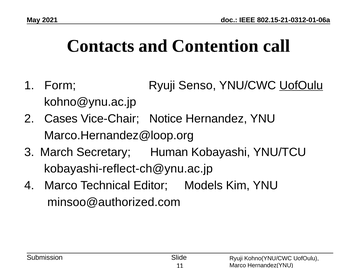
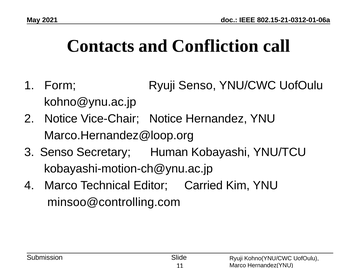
Contention: Contention -> Confliction
UofOulu at (301, 85) underline: present -> none
Cases at (61, 119): Cases -> Notice
3 March: March -> Senso
kobayashi-reflect-ch@ynu.ac.jp: kobayashi-reflect-ch@ynu.ac.jp -> kobayashi-motion-ch@ynu.ac.jp
Models: Models -> Carried
minsoo@authorized.com: minsoo@authorized.com -> minsoo@controlling.com
